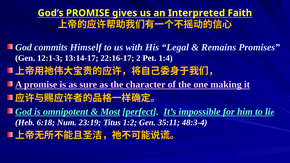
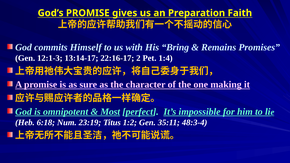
Interpreted: Interpreted -> Preparation
Legal: Legal -> Bring
